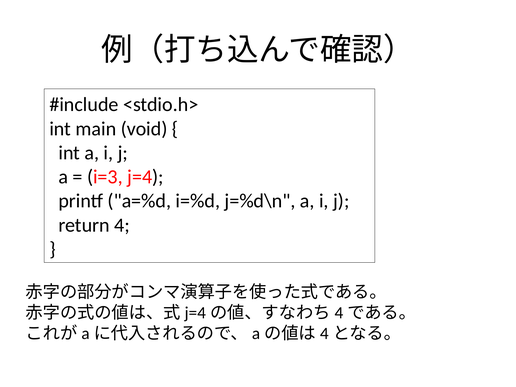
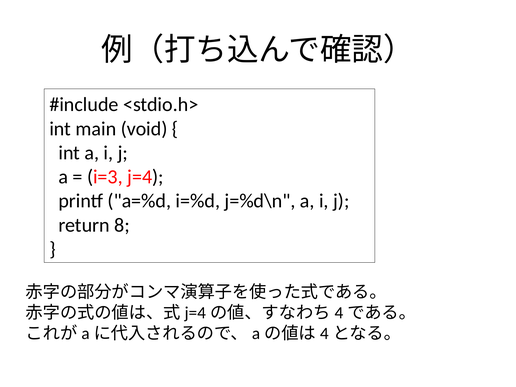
4: 4 -> 8
